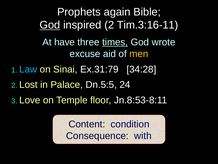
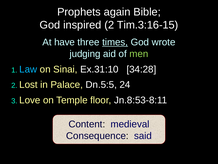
God at (50, 25) underline: present -> none
Tim.3:16-11: Tim.3:16-11 -> Tim.3:16-15
excuse: excuse -> judging
men colour: yellow -> light green
Ex.31:79: Ex.31:79 -> Ex.31:10
condition: condition -> medieval
with: with -> said
